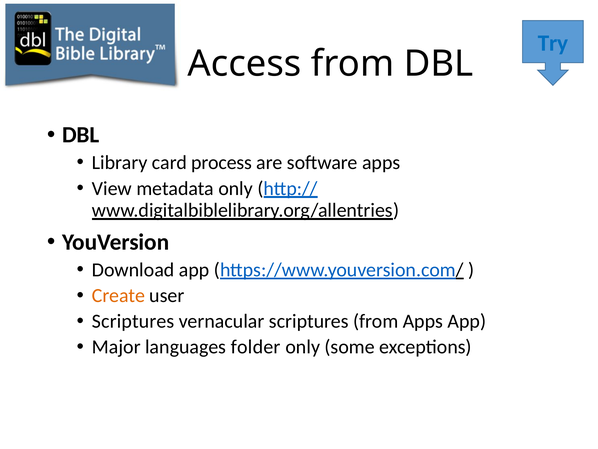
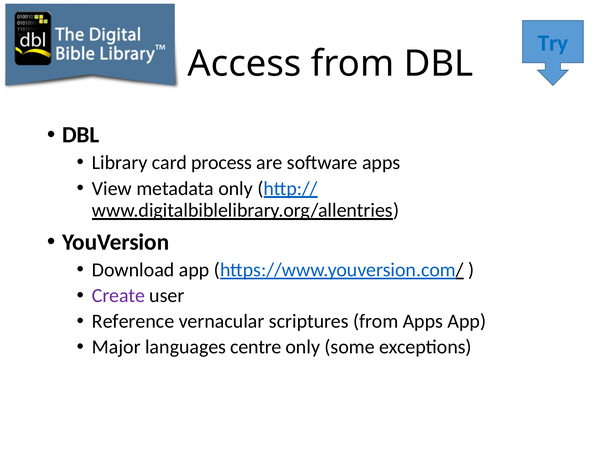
Create colour: orange -> purple
Scriptures at (133, 321): Scriptures -> Reference
folder: folder -> centre
